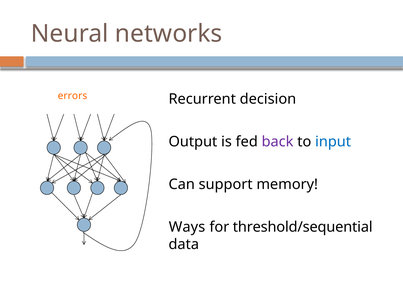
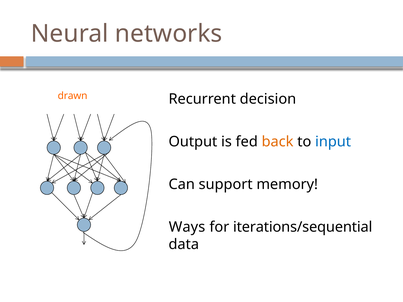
errors: errors -> drawn
back colour: purple -> orange
threshold/sequential: threshold/sequential -> iterations/sequential
